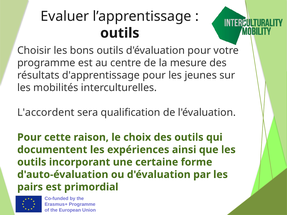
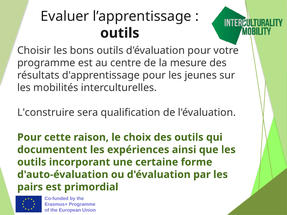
L'accordent: L'accordent -> L'construire
